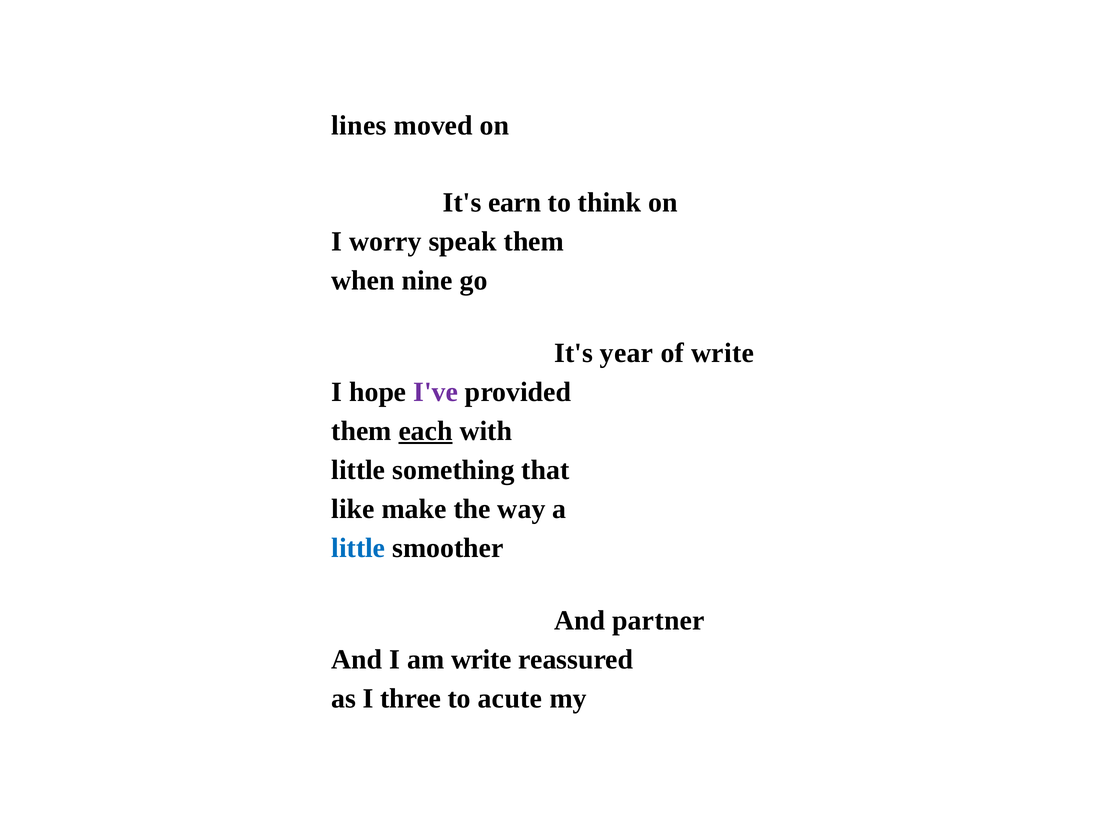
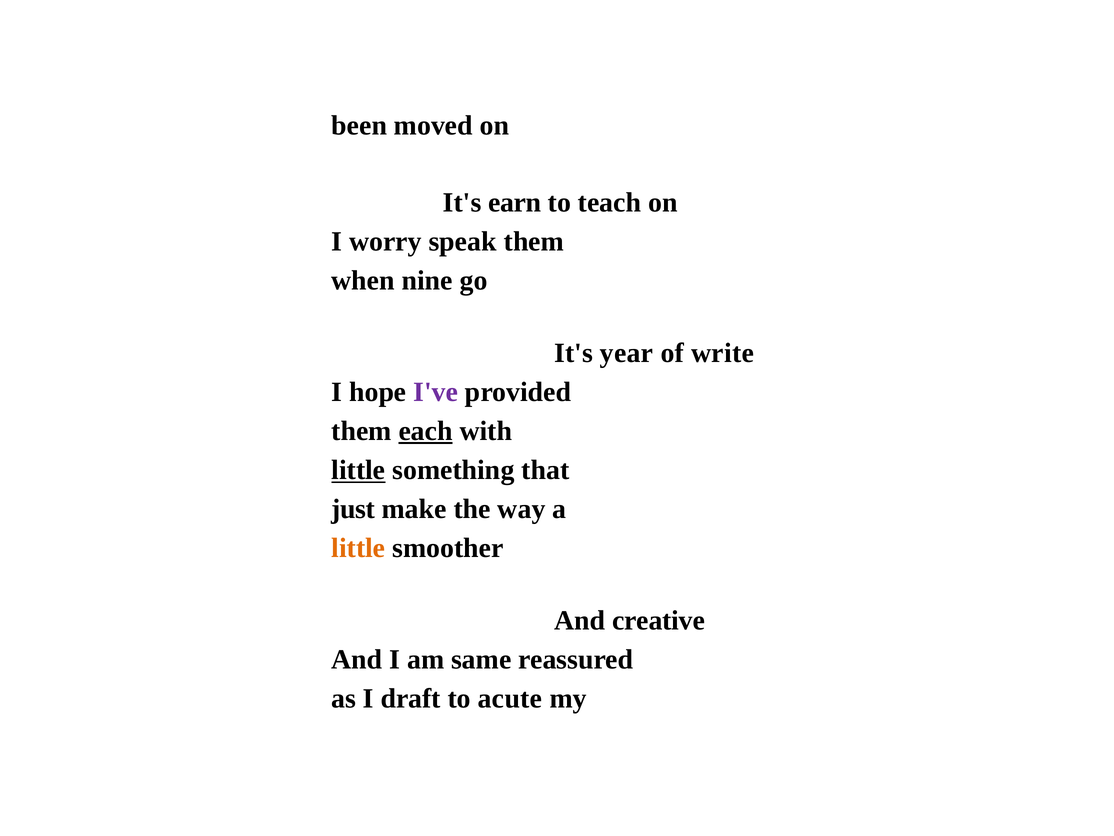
lines: lines -> been
think: think -> teach
little at (358, 470) underline: none -> present
like: like -> just
little at (358, 548) colour: blue -> orange
partner: partner -> creative
am write: write -> same
three: three -> draft
